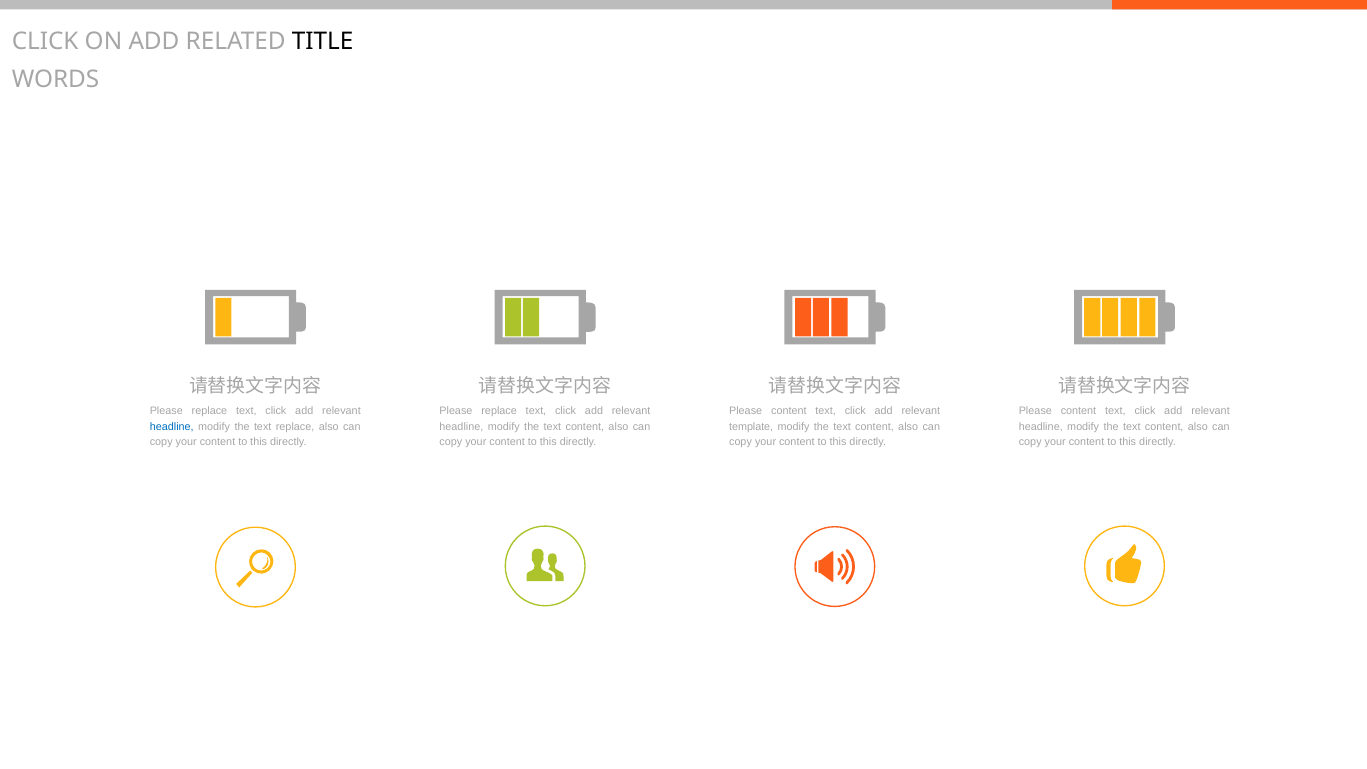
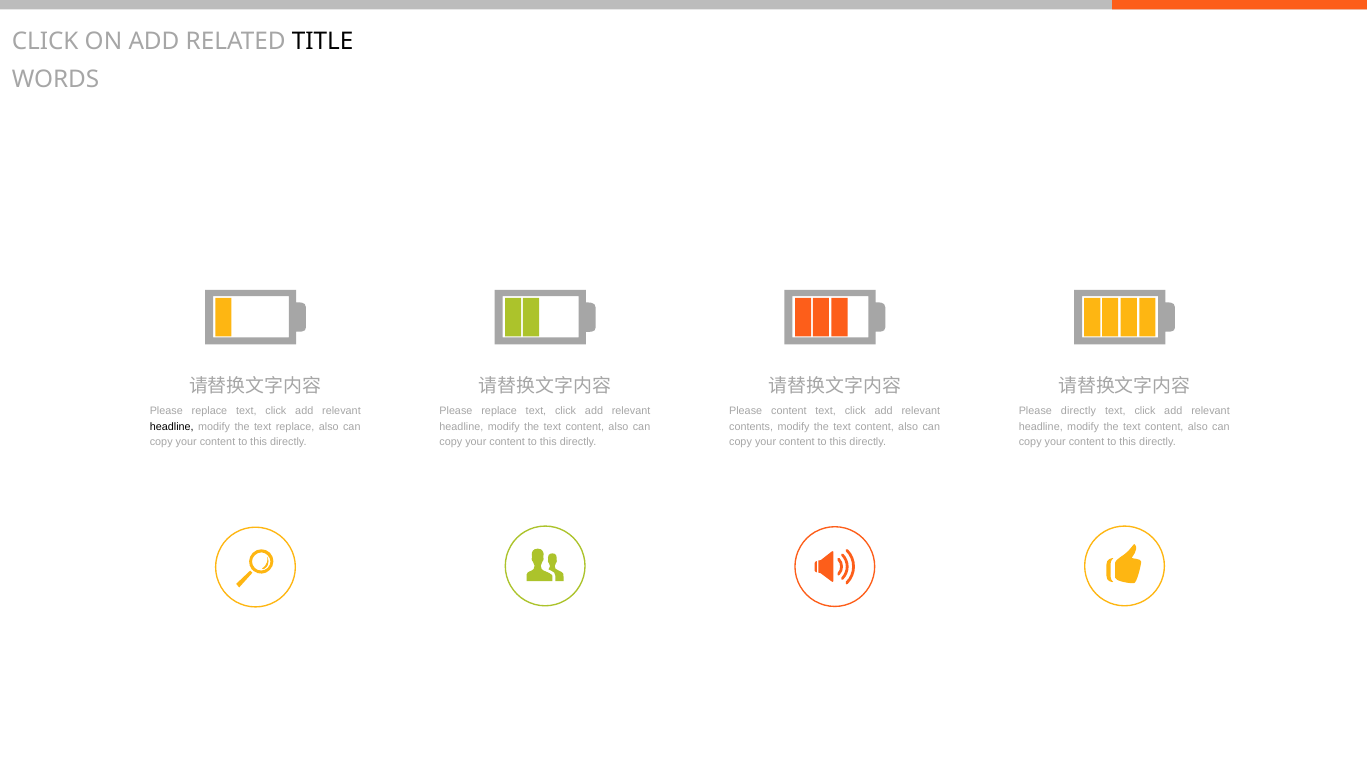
content at (1078, 411): content -> directly
headline at (172, 426) colour: blue -> black
template: template -> contents
